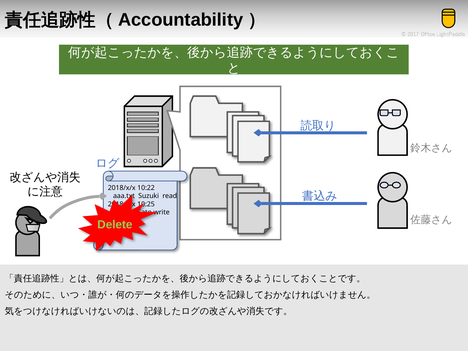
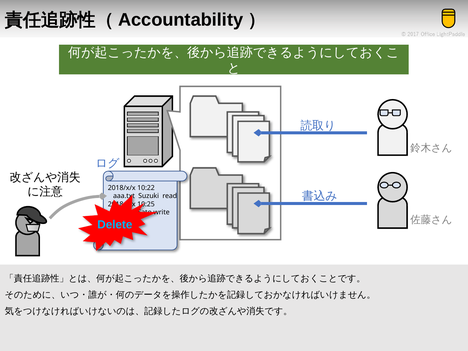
Delete colour: light green -> light blue
